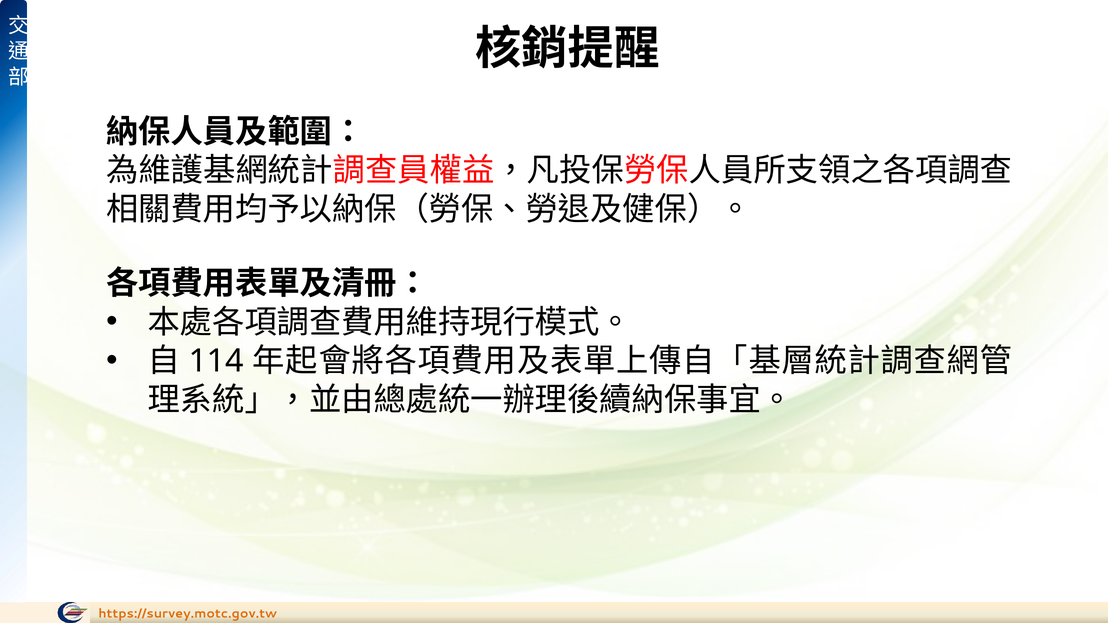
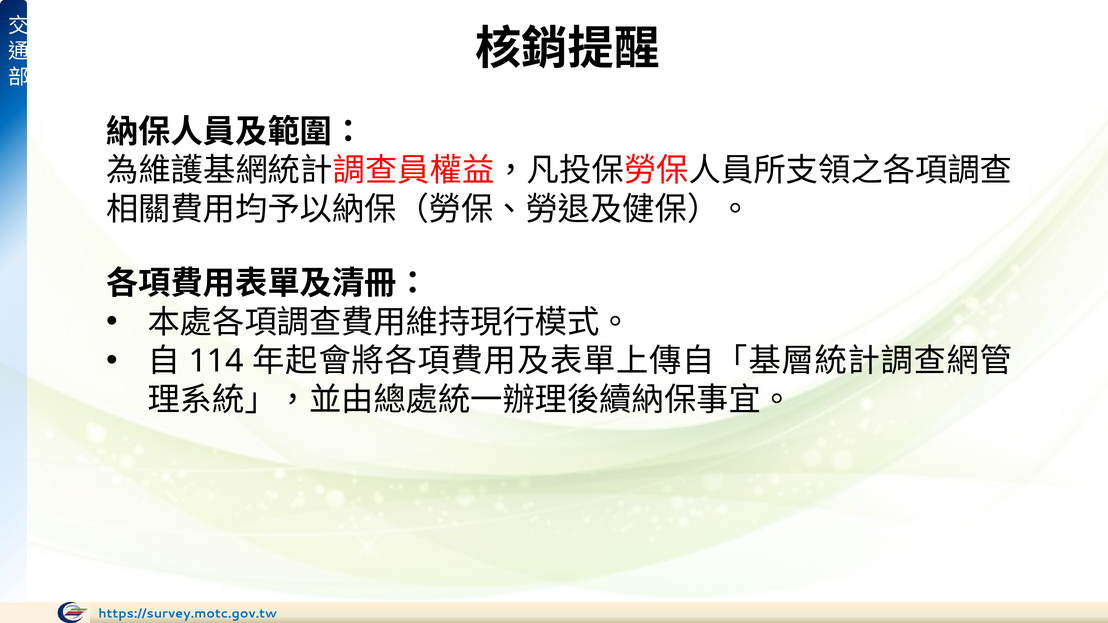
https://survey.motc.gov.tw colour: orange -> blue
